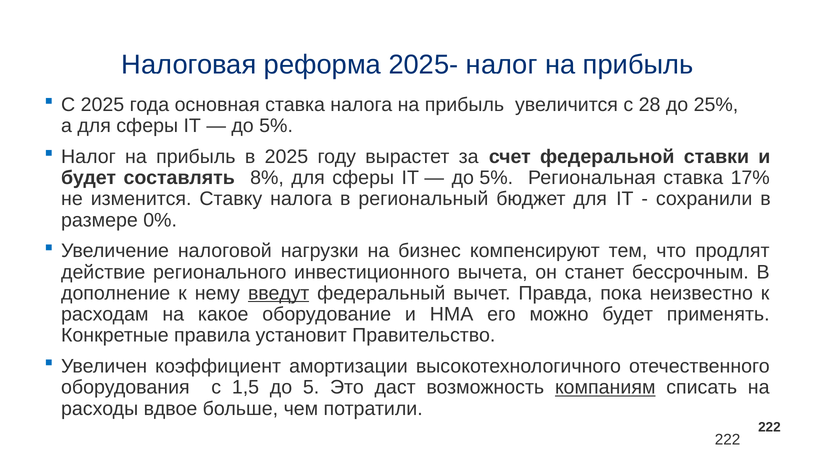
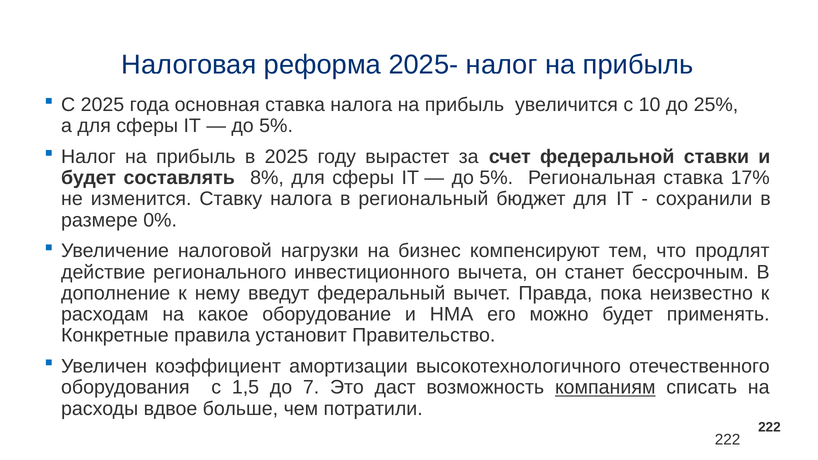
28: 28 -> 10
введут underline: present -> none
5: 5 -> 7
